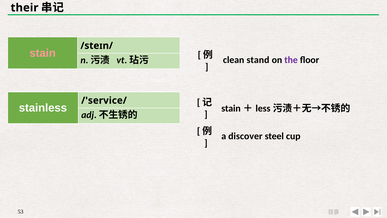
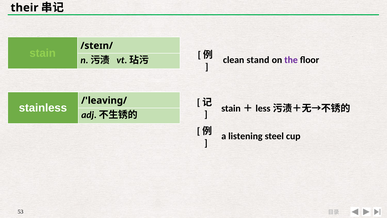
stain colour: pink -> light green
/'service/: /'service/ -> /'leaving/
discover: discover -> listening
